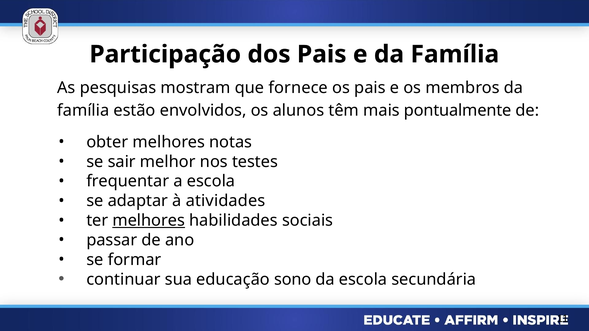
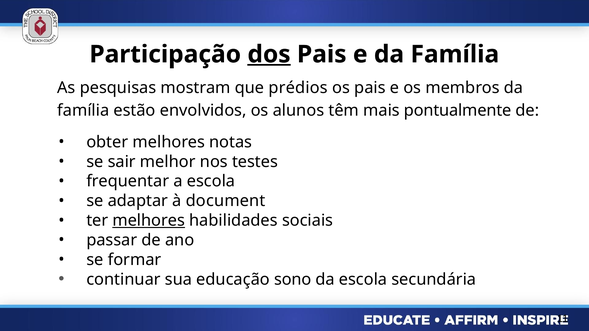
dos underline: none -> present
fornece: fornece -> prédios
atividades: atividades -> document
